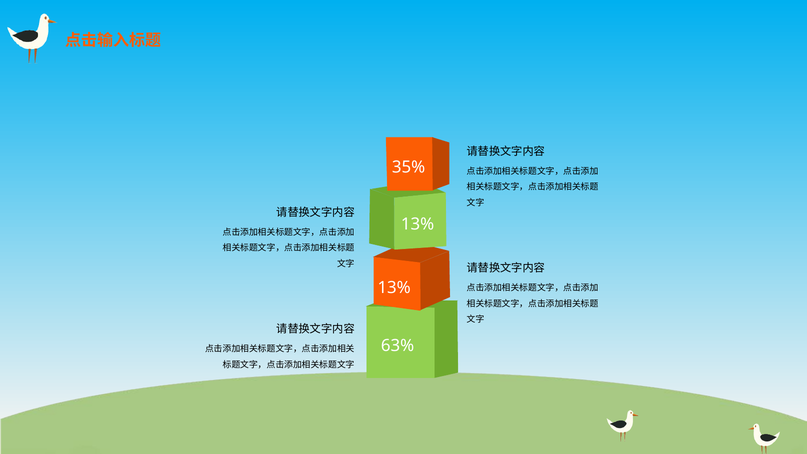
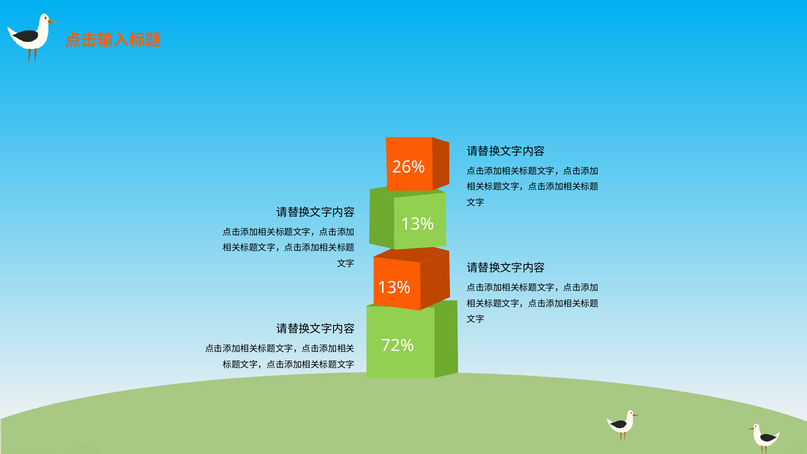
35%: 35% -> 26%
63%: 63% -> 72%
